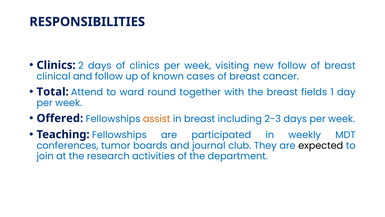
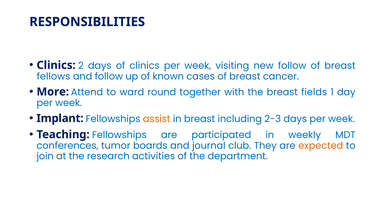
clinical: clinical -> fellows
Total: Total -> More
Offered: Offered -> Implant
expected colour: black -> orange
